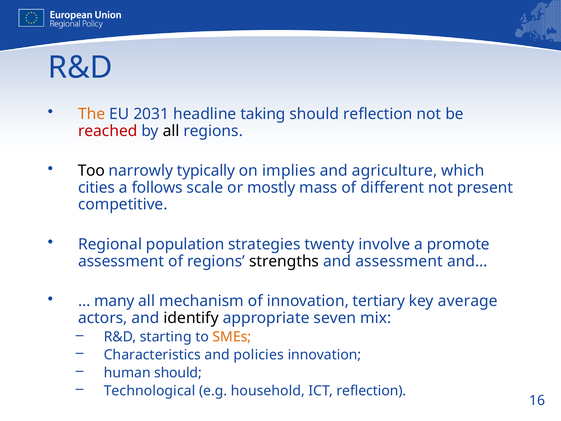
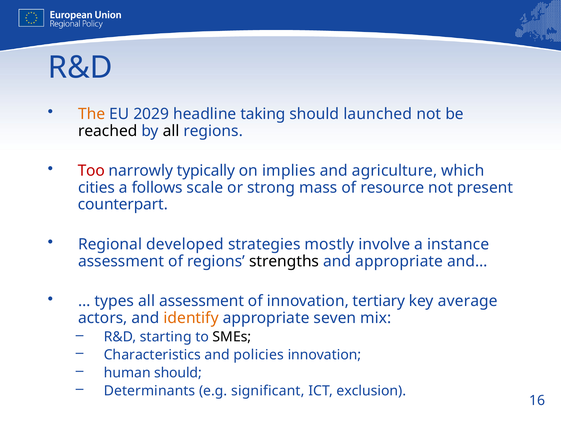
2031: 2031 -> 2029
should reflection: reflection -> launched
reached colour: red -> black
Too colour: black -> red
mostly: mostly -> strong
different: different -> resource
competitive: competitive -> counterpart
population: population -> developed
twenty: twenty -> mostly
promote: promote -> instance
and assessment: assessment -> appropriate
many: many -> types
all mechanism: mechanism -> assessment
identify colour: black -> orange
SMEs colour: orange -> black
Technological: Technological -> Determinants
household: household -> significant
ICT reflection: reflection -> exclusion
